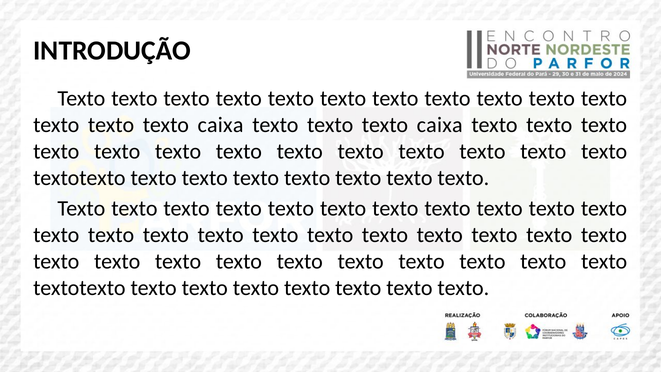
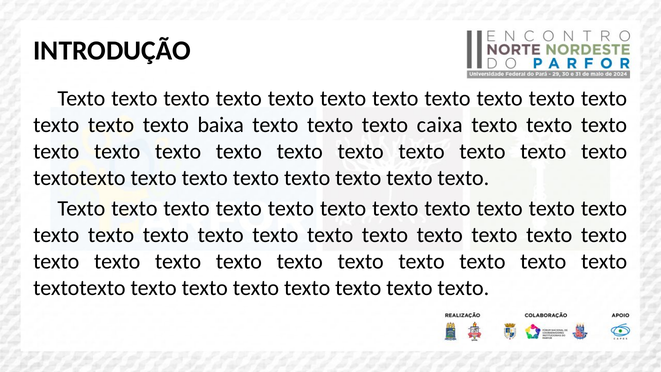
caixa at (220, 125): caixa -> baixa
